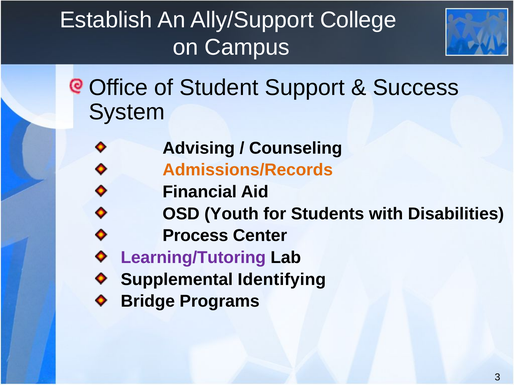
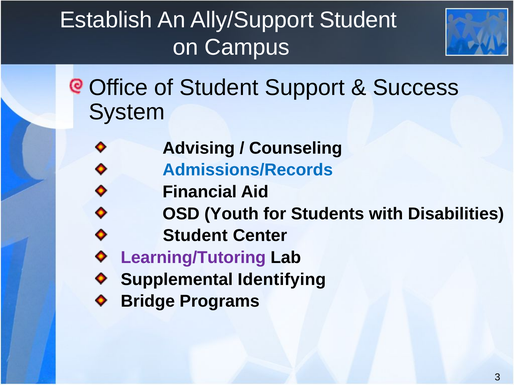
Ally/Support College: College -> Student
Admissions/Records colour: orange -> blue
Process at (195, 236): Process -> Student
